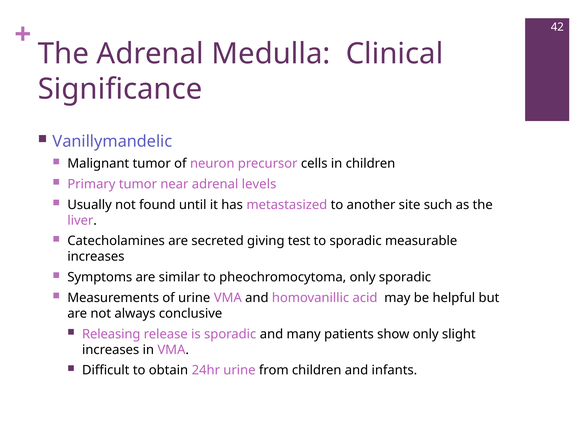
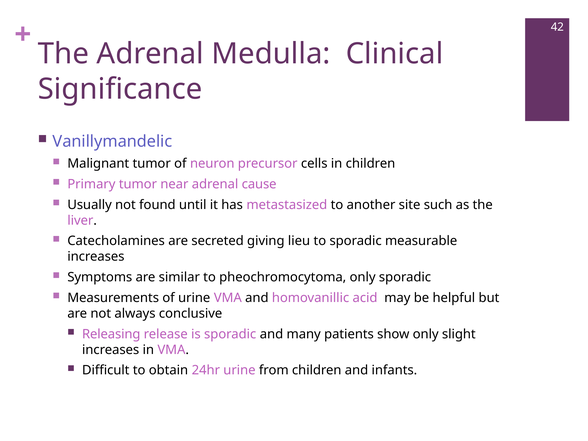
levels: levels -> cause
test: test -> lieu
